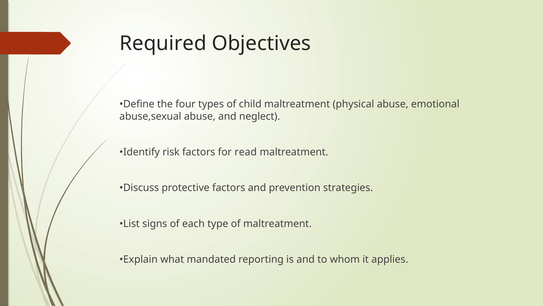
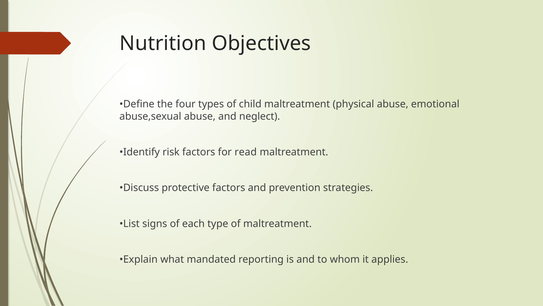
Required: Required -> Nutrition
